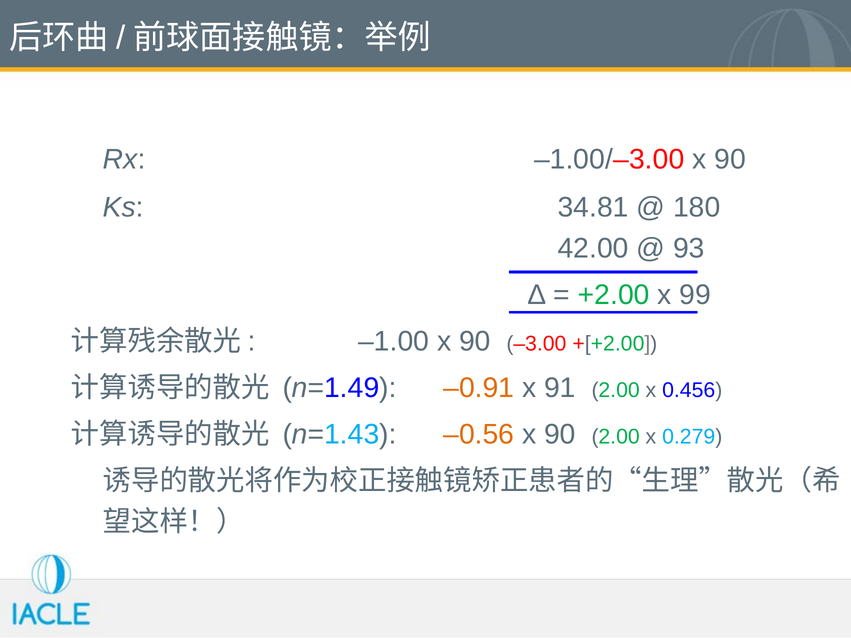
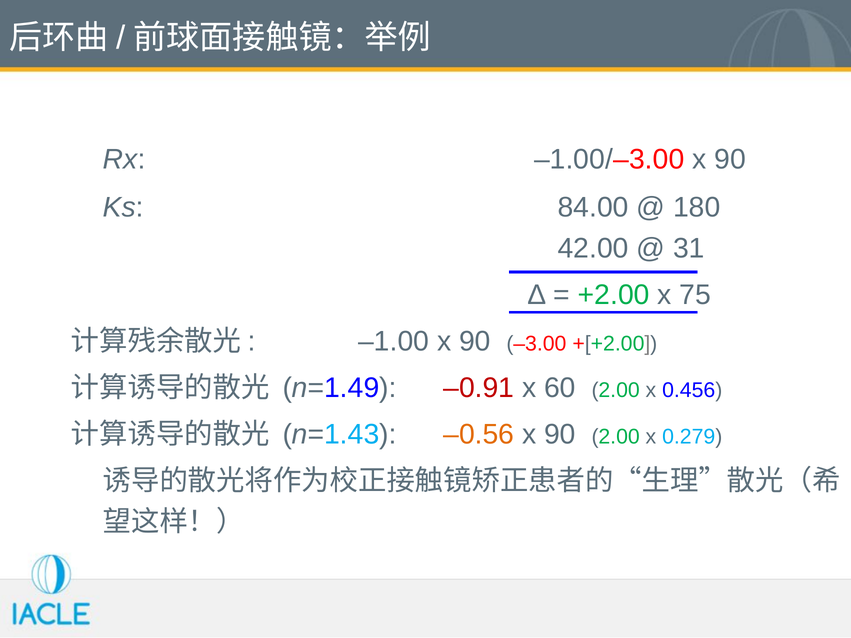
34.81: 34.81 -> 84.00
93: 93 -> 31
99: 99 -> 75
–0.91 colour: orange -> red
91: 91 -> 60
